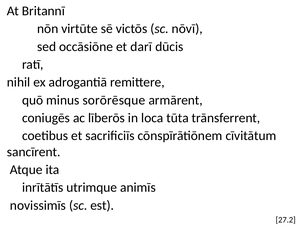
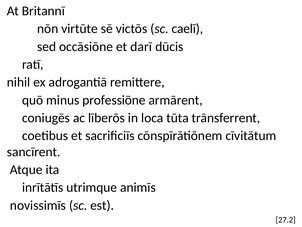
nōvī: nōvī -> caelī
sorōrēsque: sorōrēsque -> professiōne
